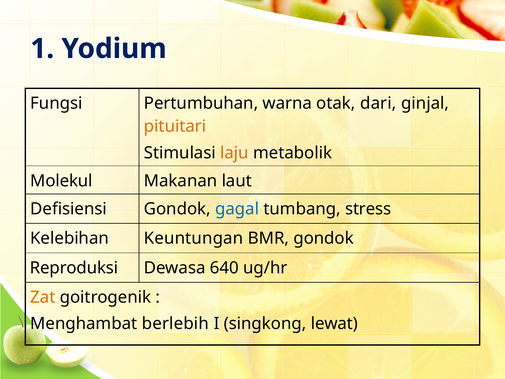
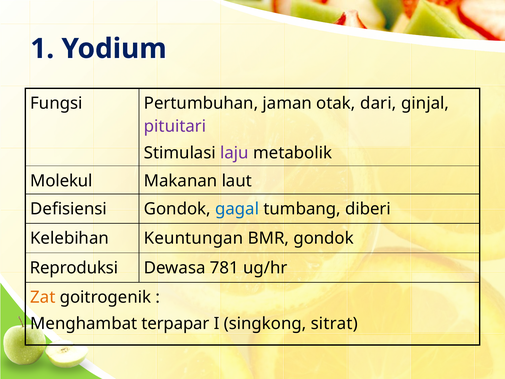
warna: warna -> jaman
pituitari colour: orange -> purple
laju colour: orange -> purple
stress: stress -> diberi
640: 640 -> 781
berlebih: berlebih -> terpapar
lewat: lewat -> sitrat
